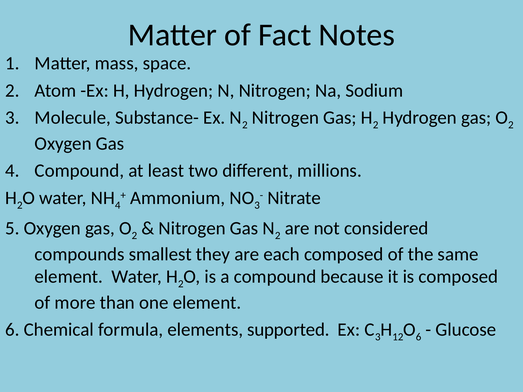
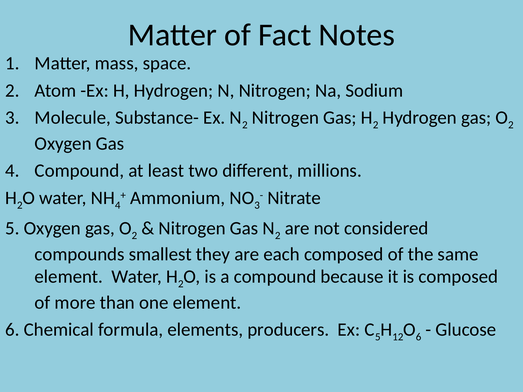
supported: supported -> producers
3 at (378, 337): 3 -> 5
